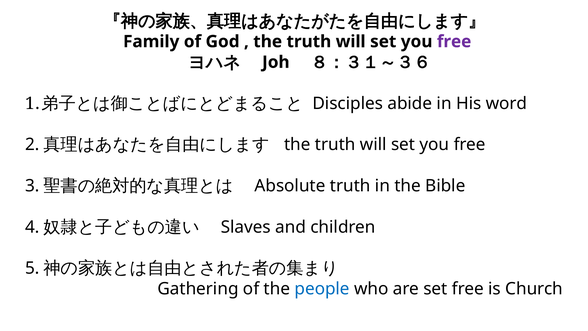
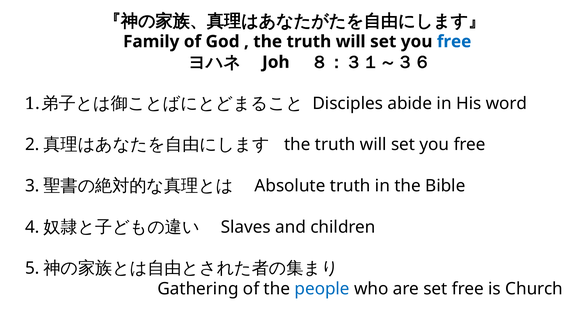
free at (454, 42) colour: purple -> blue
